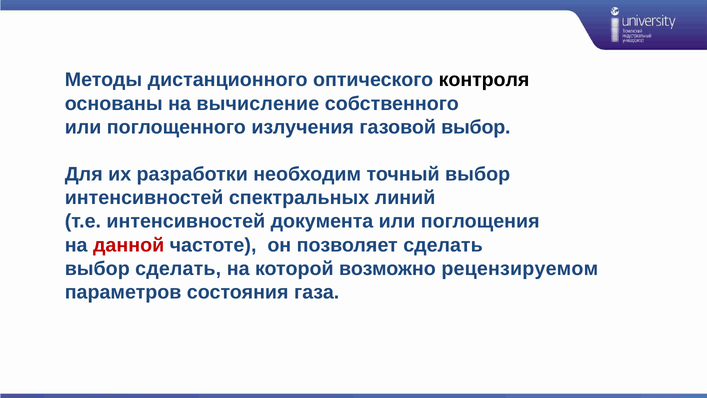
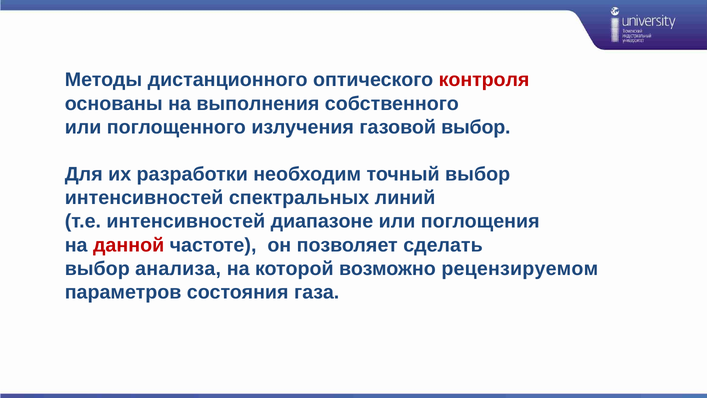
контроля colour: black -> red
вычисление: вычисление -> выполнения
документа: документа -> диапазоне
выбор сделать: сделать -> анализа
